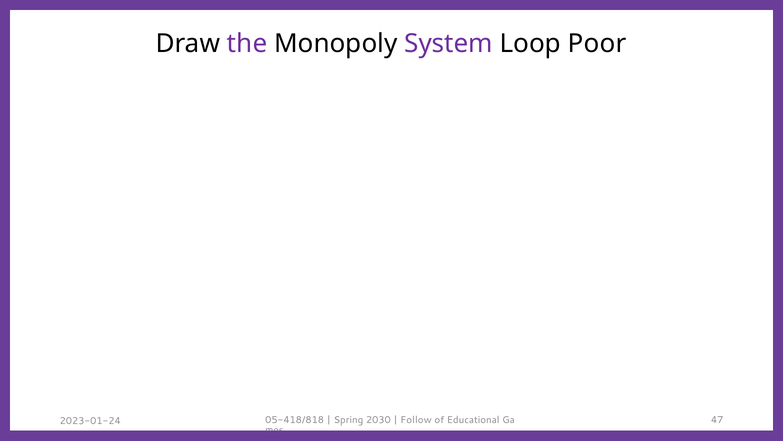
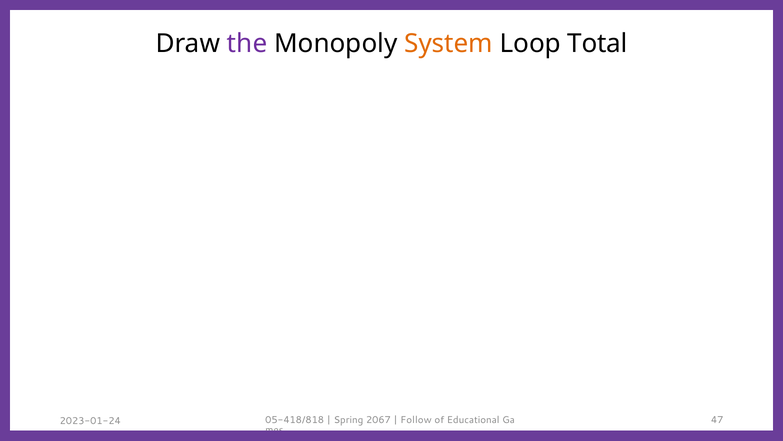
System colour: purple -> orange
Poor: Poor -> Total
2030: 2030 -> 2067
